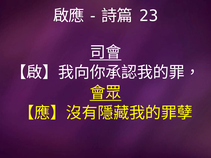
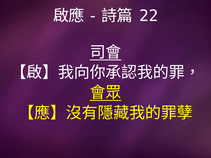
23: 23 -> 22
